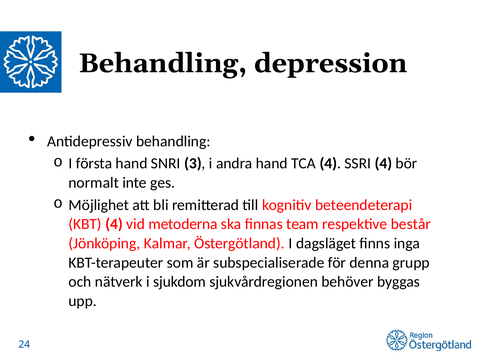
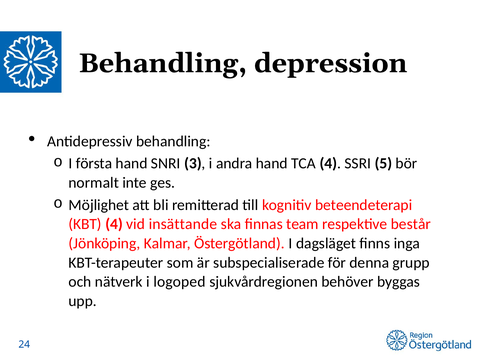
SSRI 4: 4 -> 5
metoderna: metoderna -> insättande
sjukdom: sjukdom -> logoped
